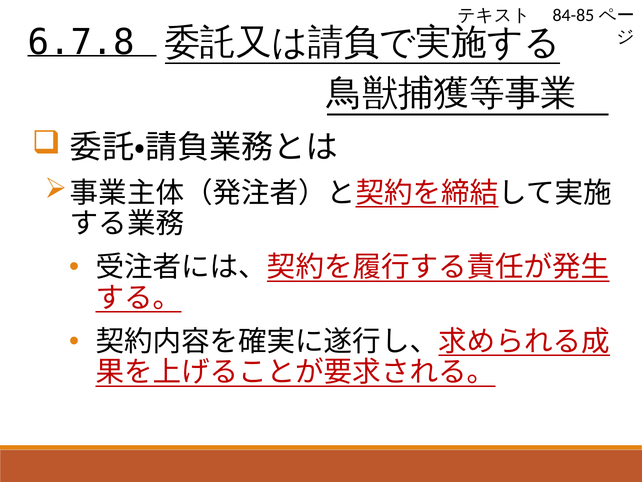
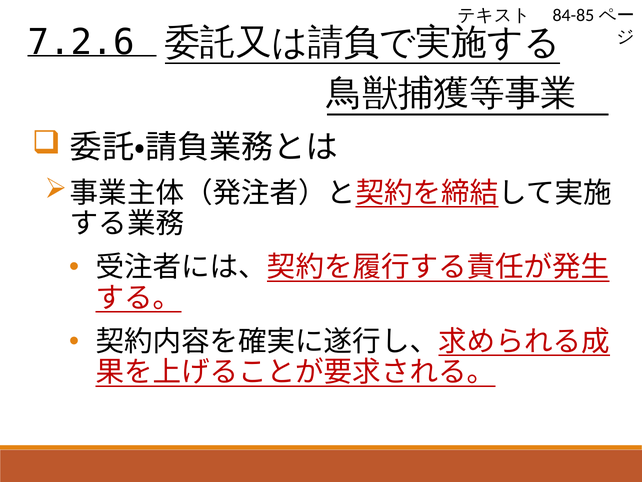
6.7.8: 6.7.8 -> 7.2.6
